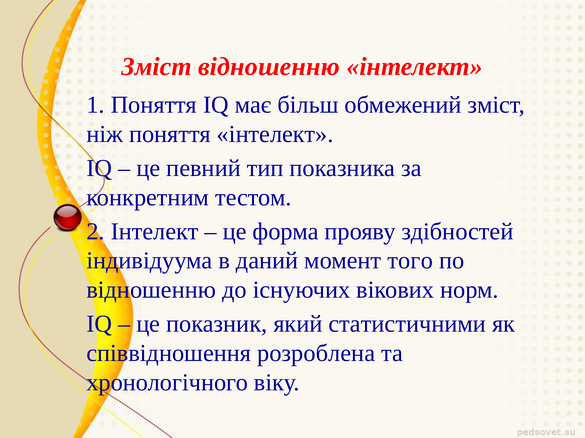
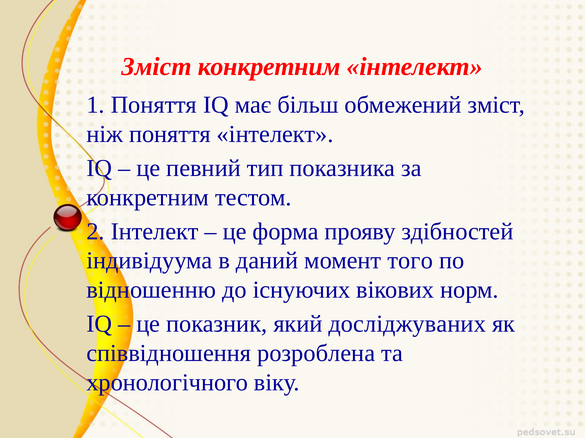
Зміст відношенню: відношенню -> конкретним
статистичними: статистичними -> досліджуваних
